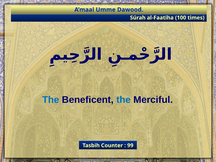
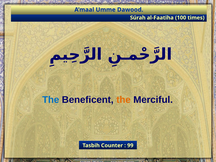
the at (124, 100) colour: blue -> orange
